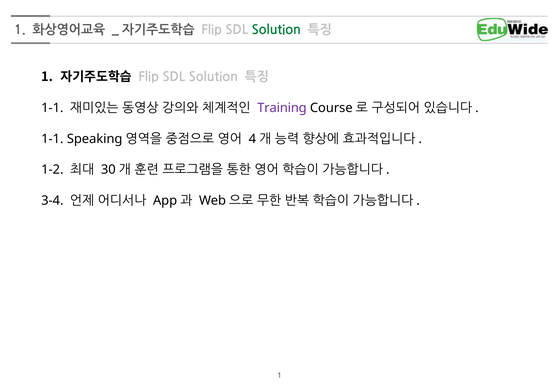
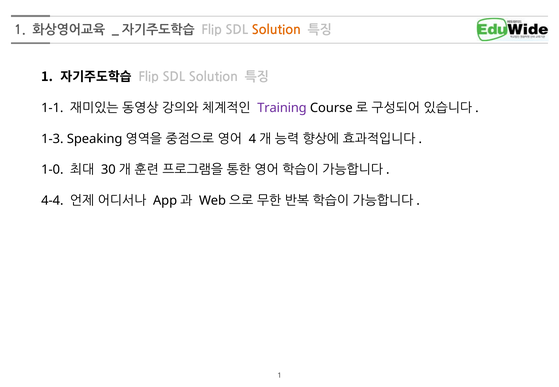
Solution at (276, 30) colour: green -> orange
1-1 at (52, 139): 1-1 -> 1-3
1-2: 1-2 -> 1-0
3-4: 3-4 -> 4-4
